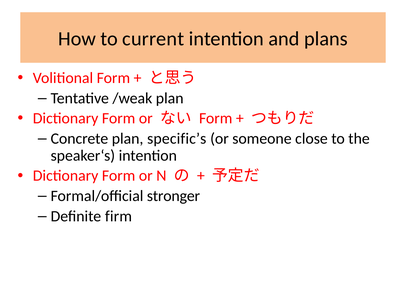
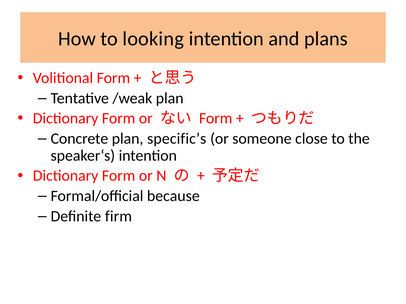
current: current -> looking
stronger: stronger -> because
